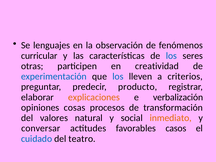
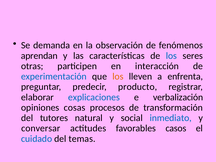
lenguajes: lenguajes -> demanda
curricular: curricular -> aprendan
creatividad: creatividad -> interacción
los at (118, 76) colour: blue -> orange
criterios: criterios -> enfrenta
explicaciones colour: orange -> blue
valores: valores -> tutores
inmediato colour: orange -> blue
teatro: teatro -> temas
